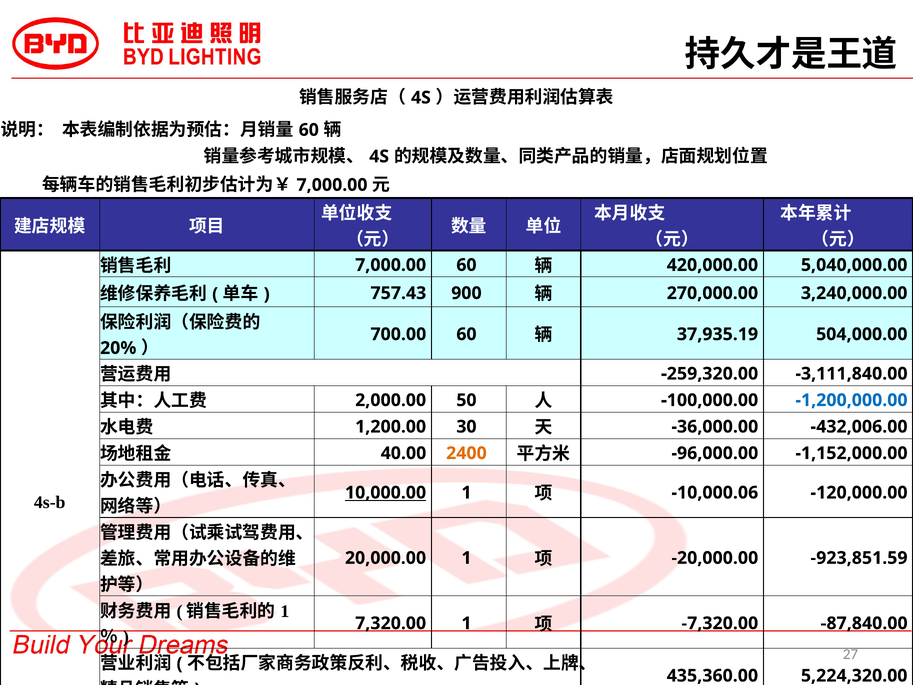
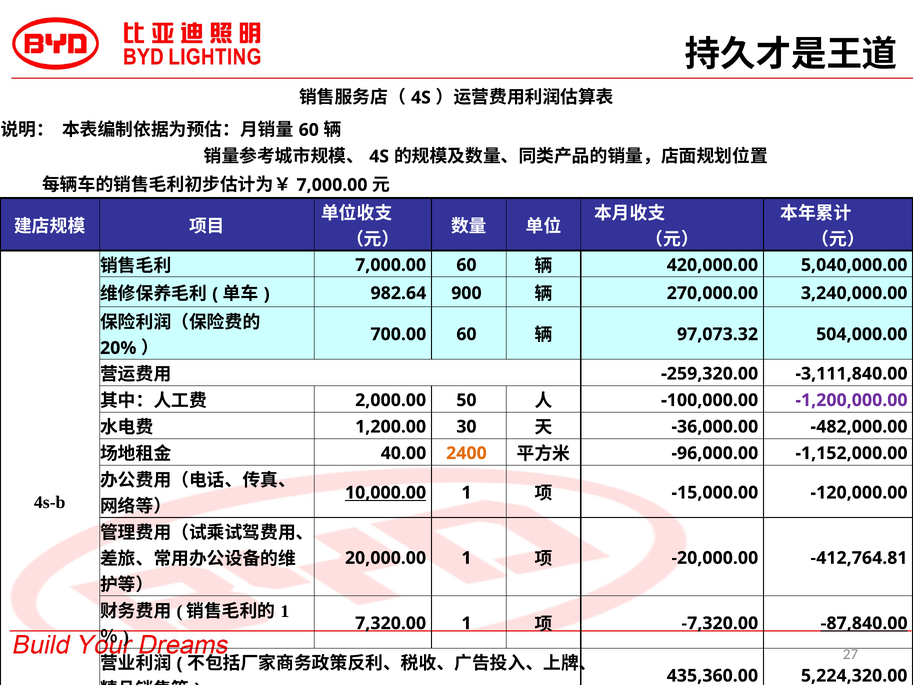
757.43: 757.43 -> 982.64
37,935.19: 37,935.19 -> 97,073.32
-1,200,000.00 colour: blue -> purple
-432,006.00: -432,006.00 -> -482,000.00
-10,000.06: -10,000.06 -> -15,000.00
-923,851.59: -923,851.59 -> -412,764.81
-87,840.00 underline: none -> present
